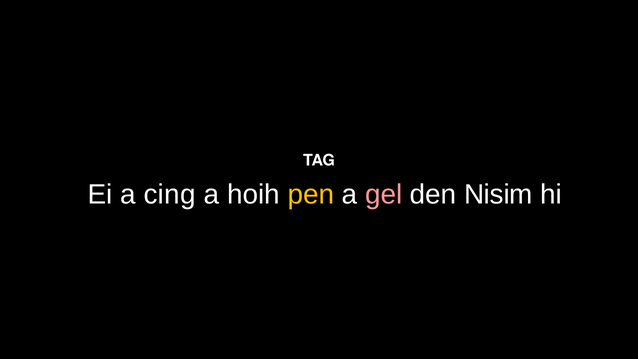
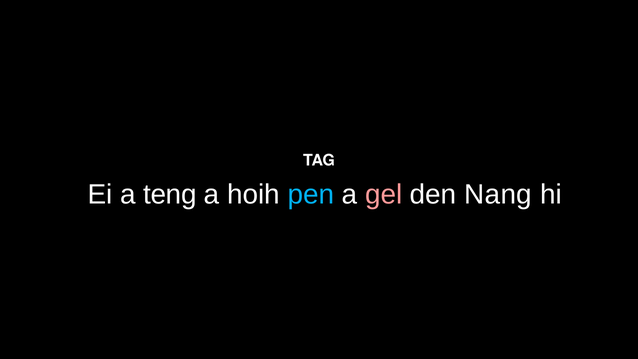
cing: cing -> teng
pen colour: yellow -> light blue
Nisim: Nisim -> Nang
